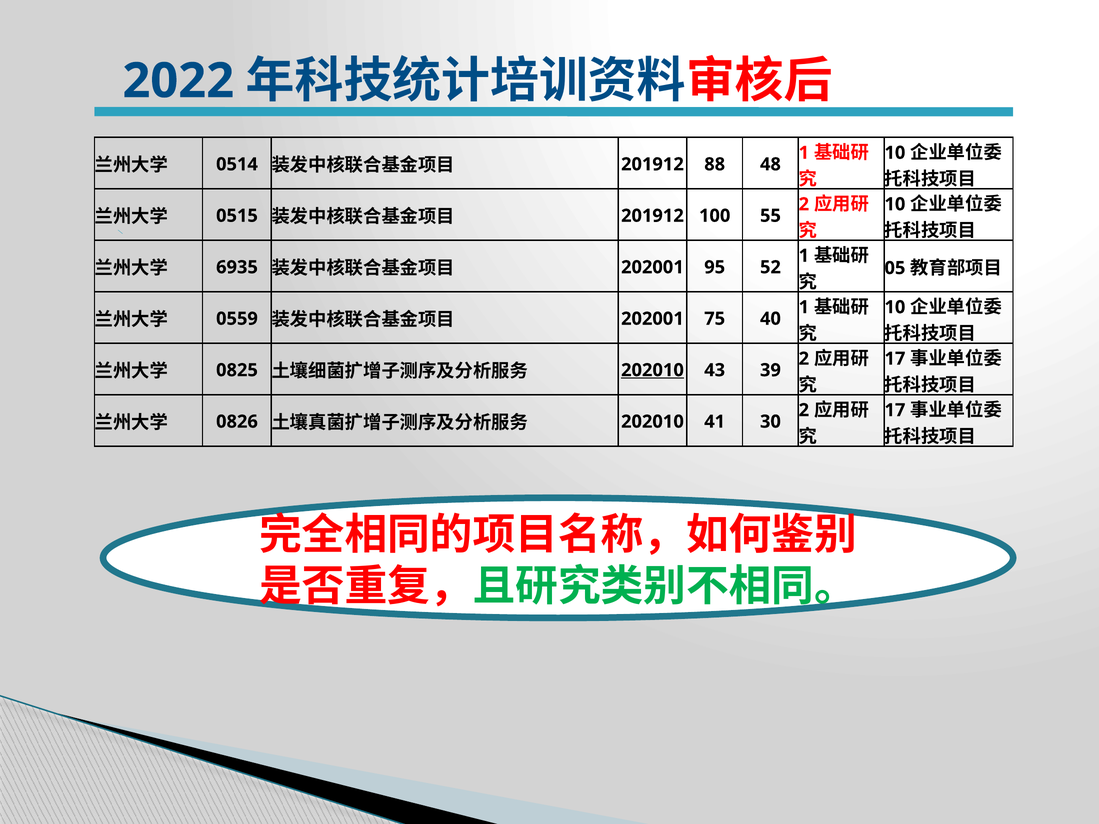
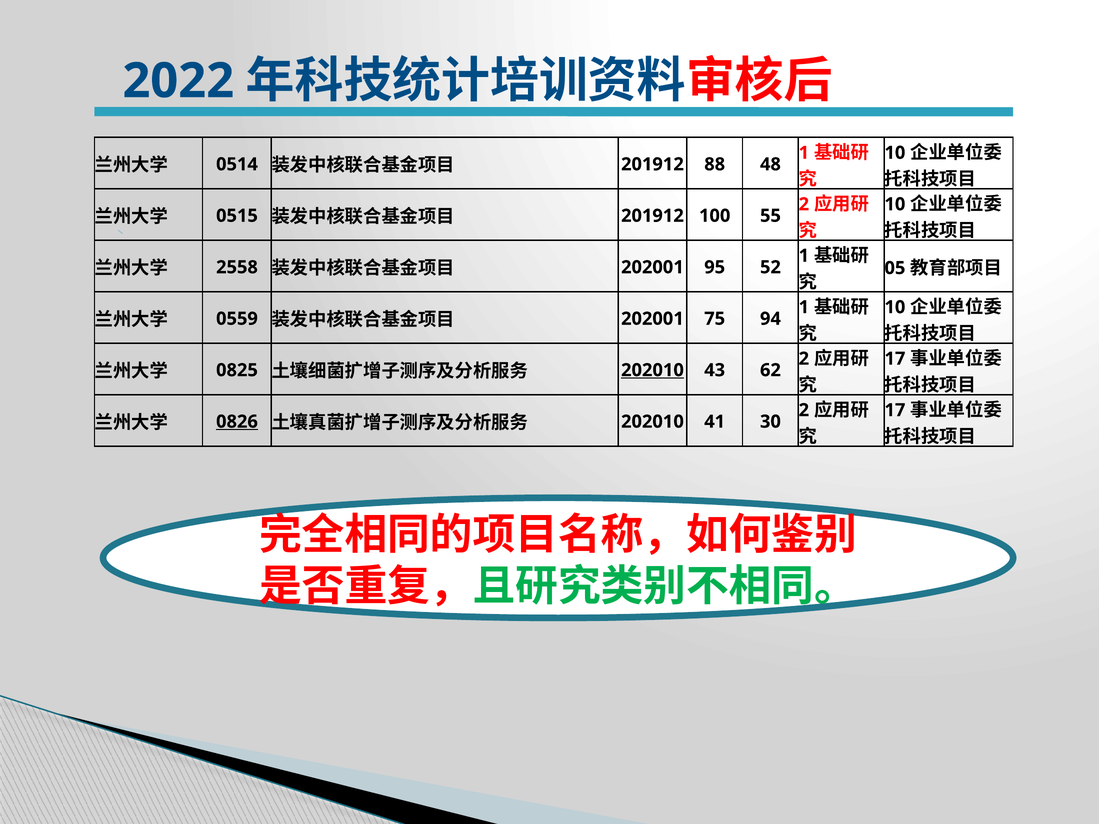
6935: 6935 -> 2558
40: 40 -> 94
39: 39 -> 62
0826 underline: none -> present
